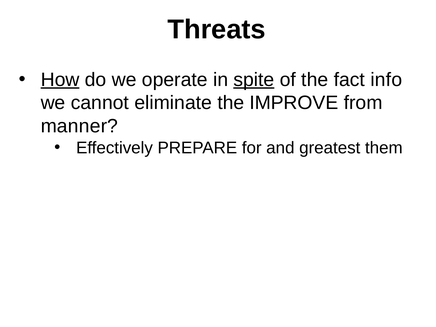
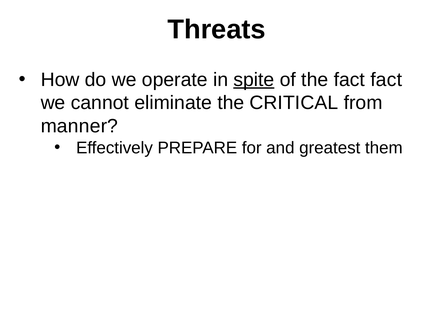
How underline: present -> none
fact info: info -> fact
IMPROVE: IMPROVE -> CRITICAL
